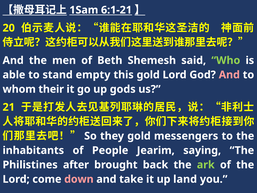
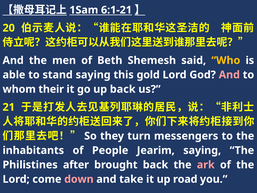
Who colour: light green -> yellow
stand empty: empty -> saying
up gods: gods -> back
they gold: gold -> turn
ark colour: light green -> pink
land: land -> road
